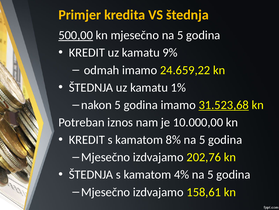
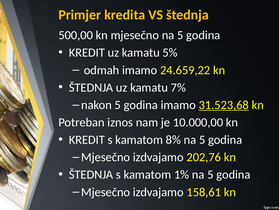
500,00 underline: present -> none
9%: 9% -> 5%
1%: 1% -> 7%
4%: 4% -> 1%
